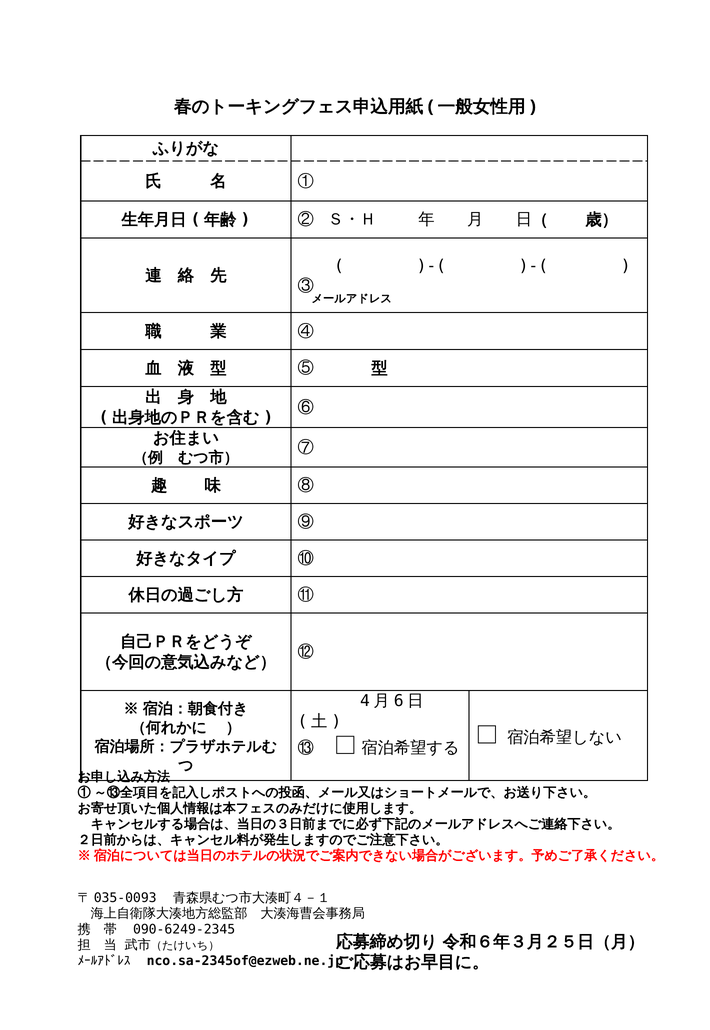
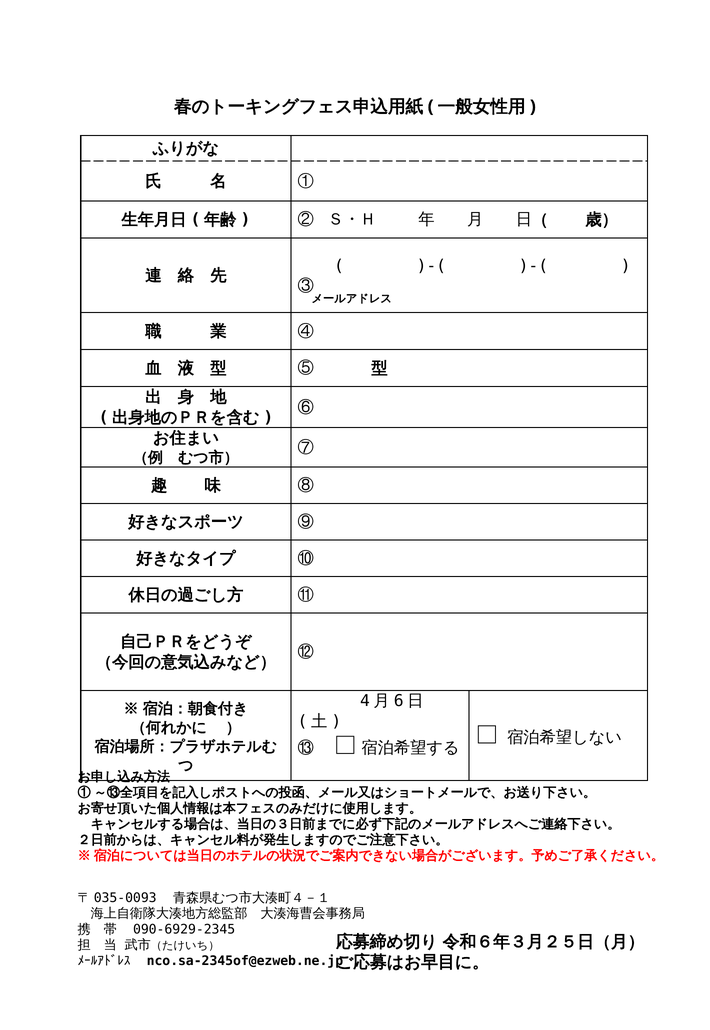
090-6249-2345: 090-6249-2345 -> 090-6929-2345
